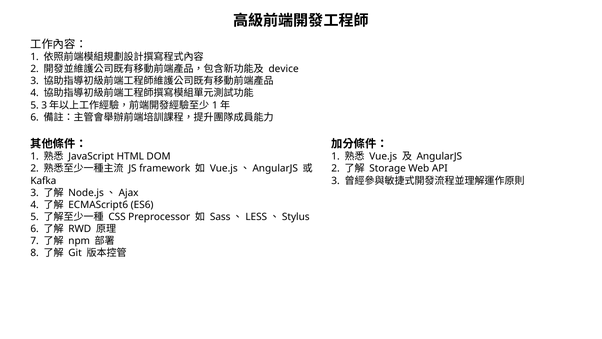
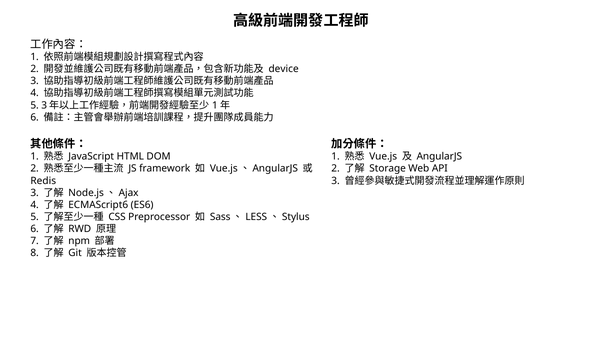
Kafka: Kafka -> Redis
